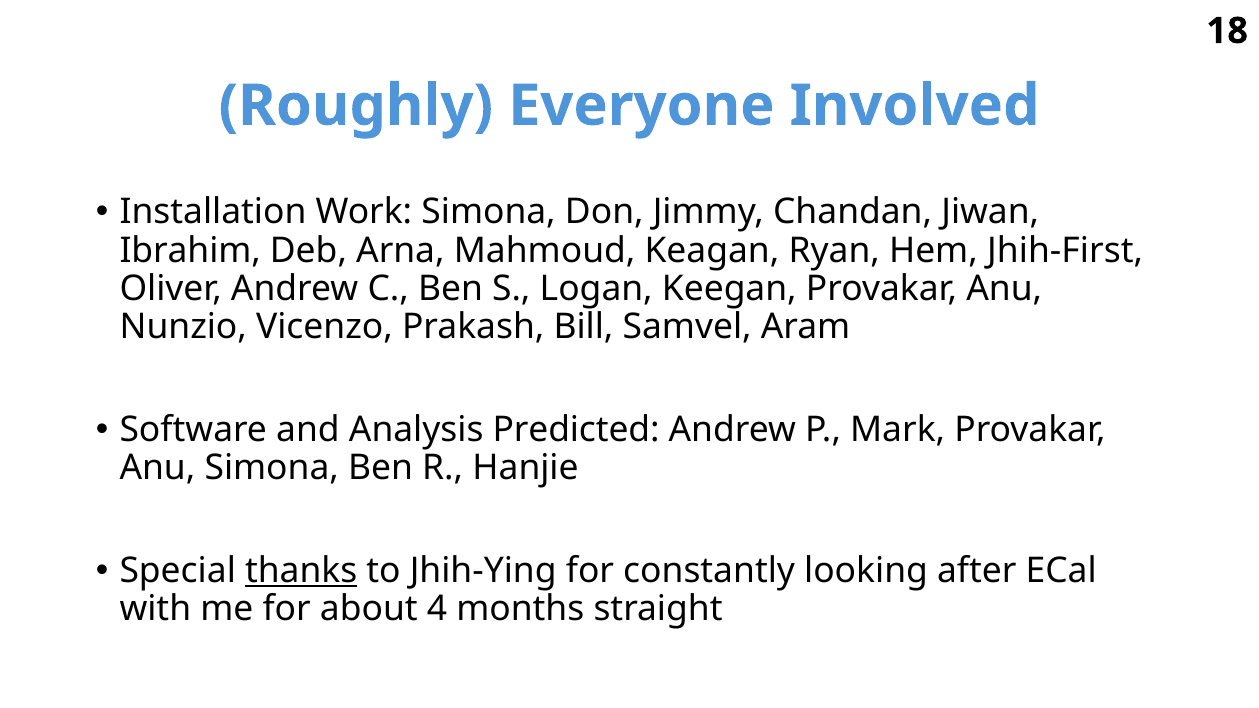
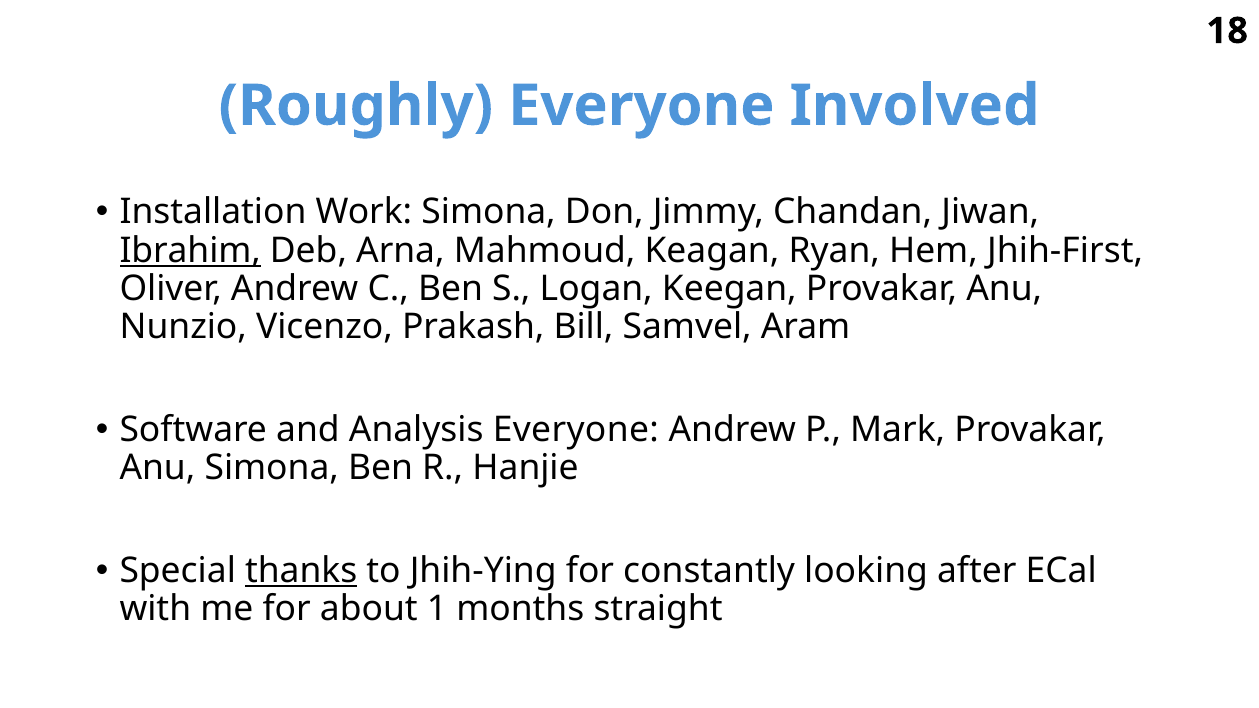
Ibrahim underline: none -> present
Analysis Predicted: Predicted -> Everyone
4: 4 -> 1
